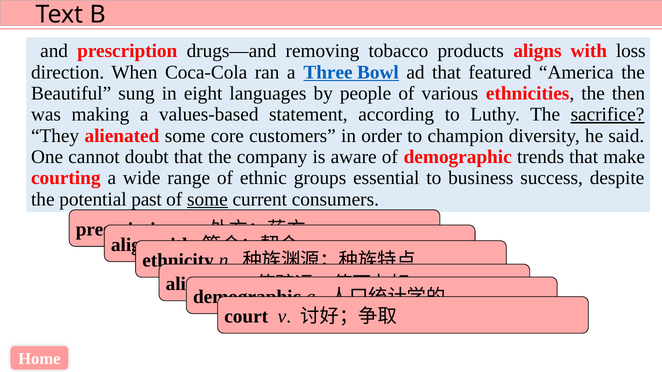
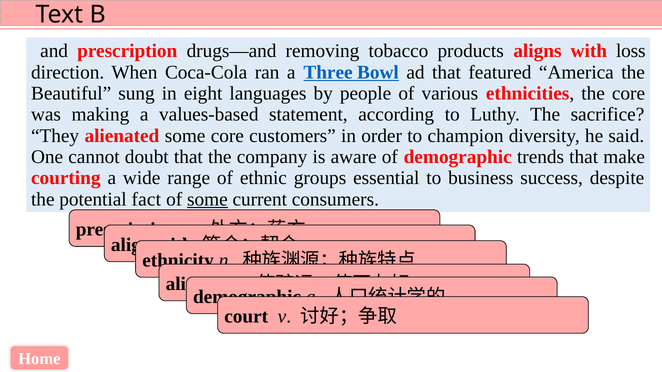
the then: then -> core
sacrifice underline: present -> none
past: past -> fact
